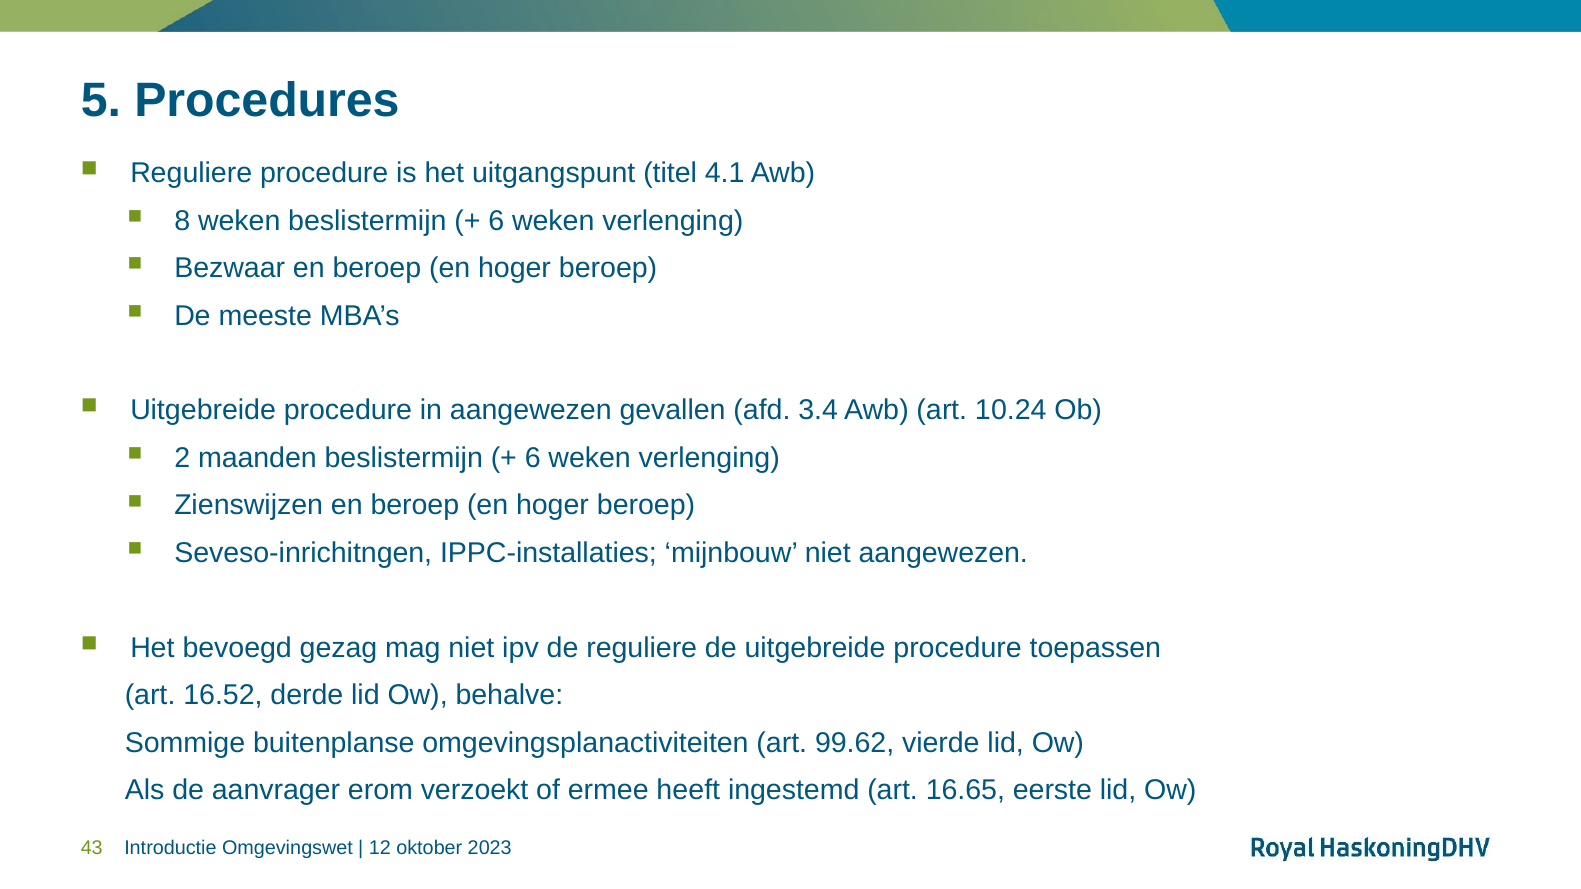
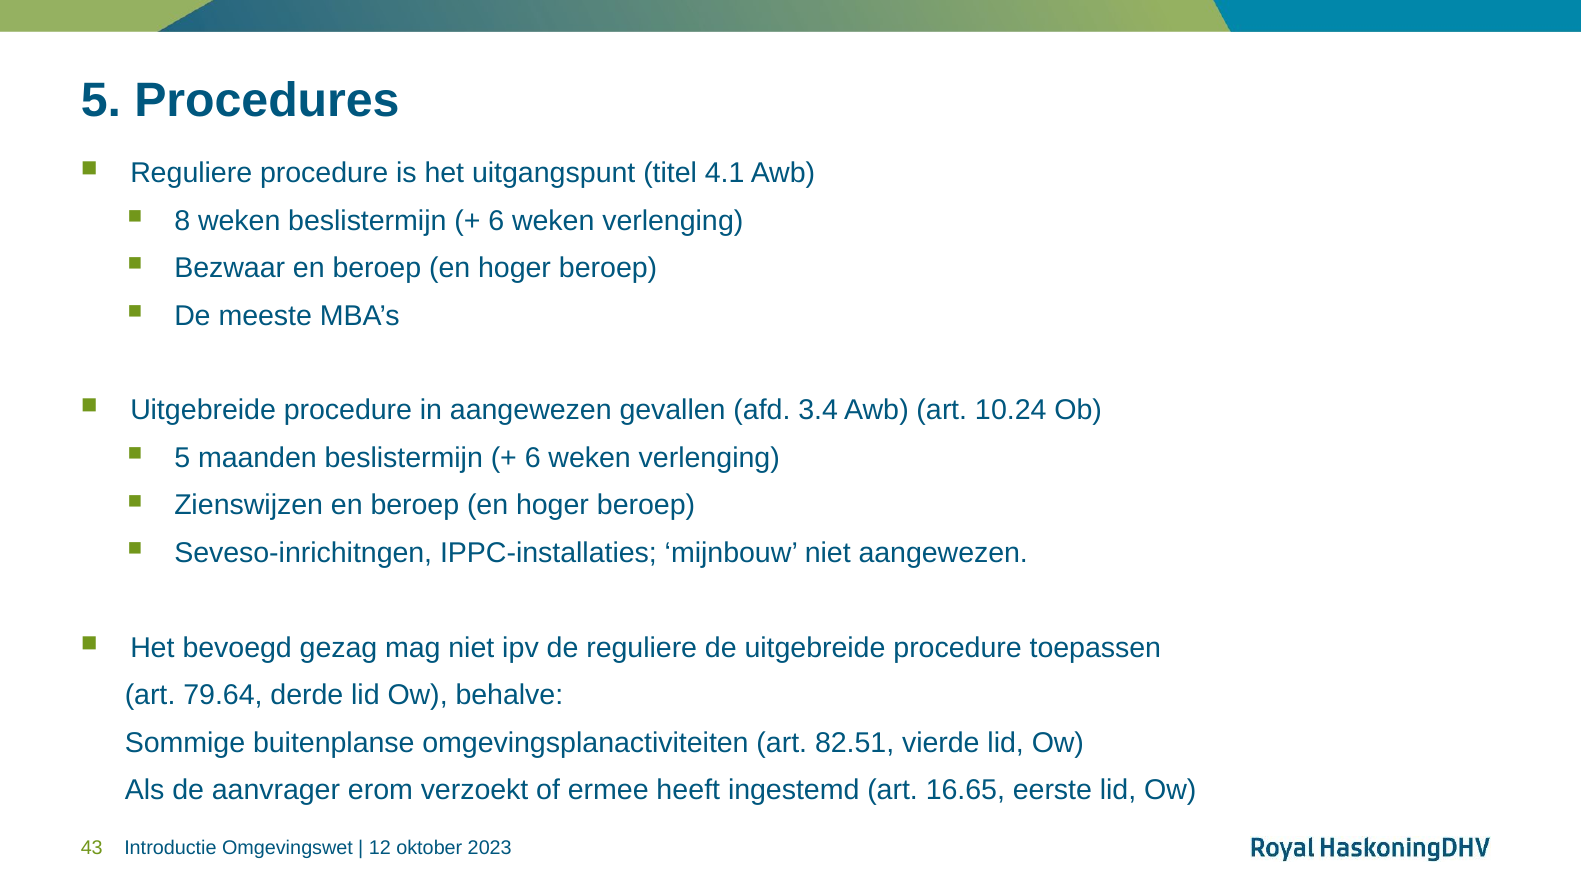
2 at (182, 458): 2 -> 5
16.52: 16.52 -> 79.64
99.62: 99.62 -> 82.51
